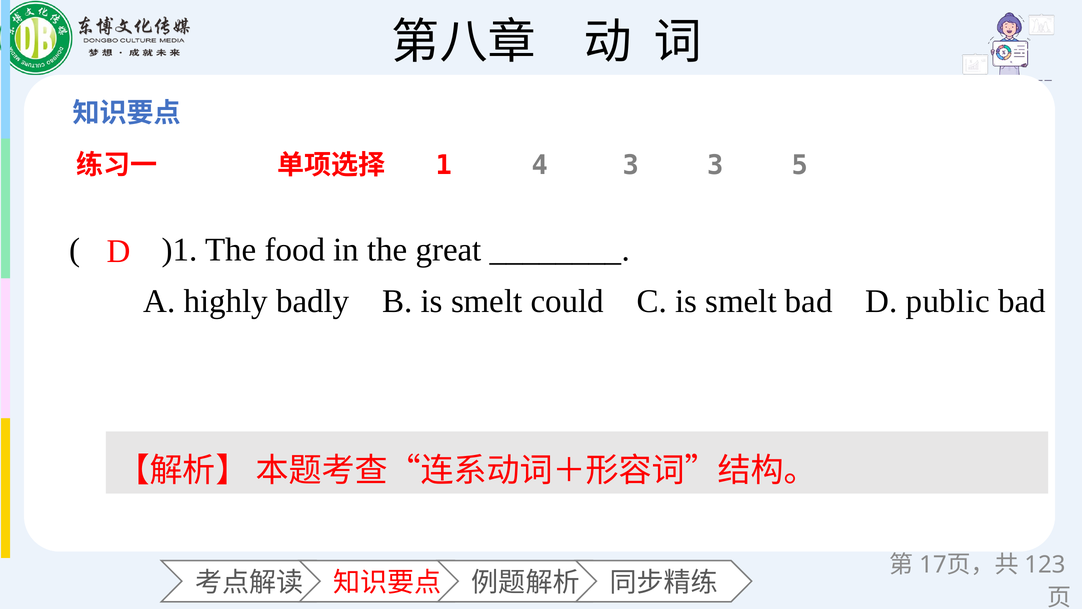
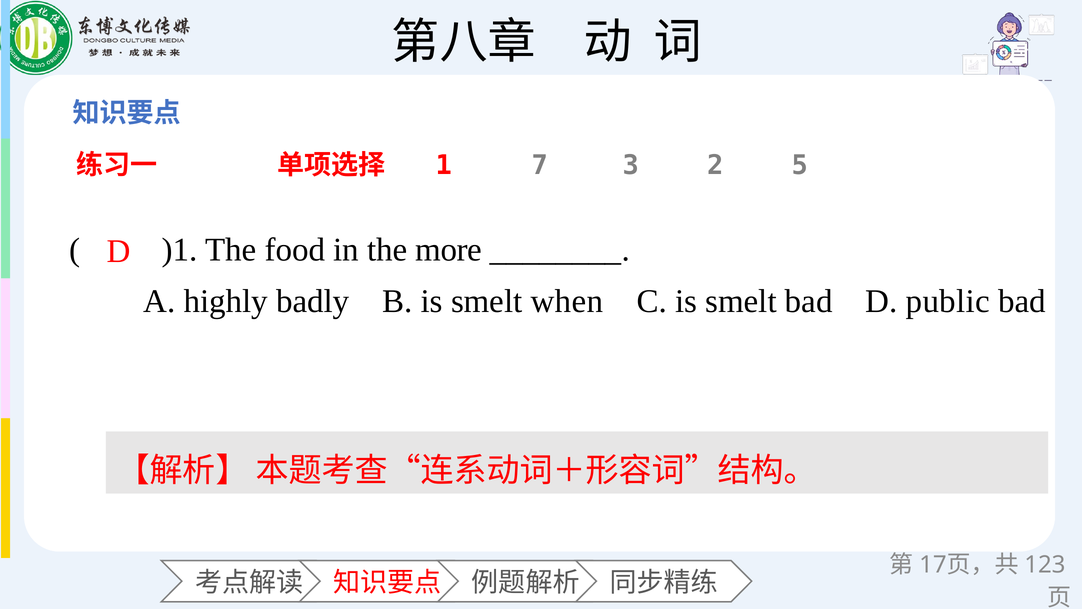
4: 4 -> 7
3 3: 3 -> 2
great: great -> more
could: could -> when
